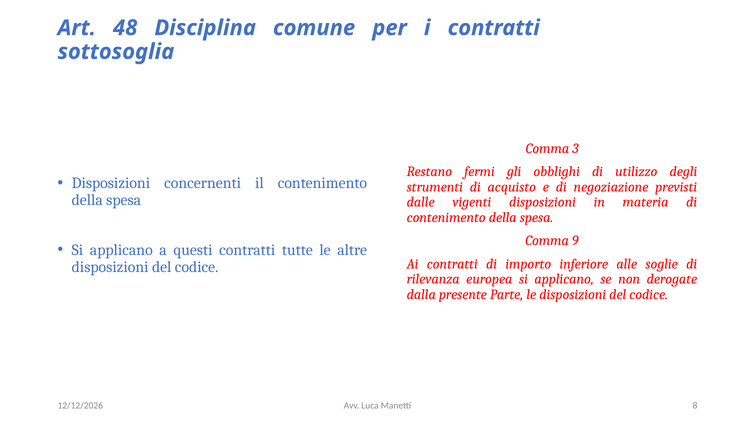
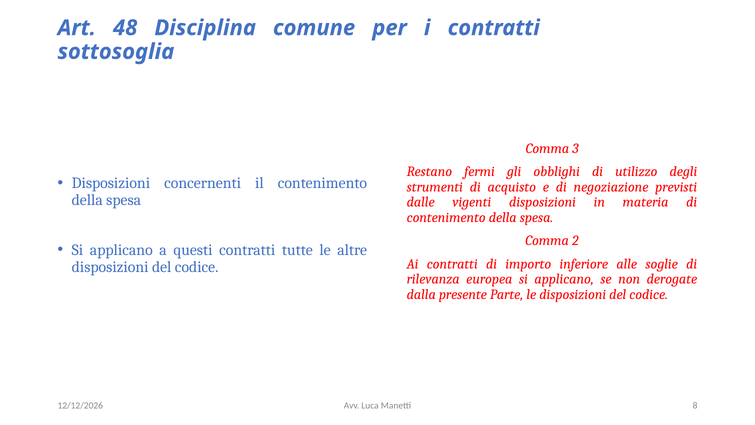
9: 9 -> 2
